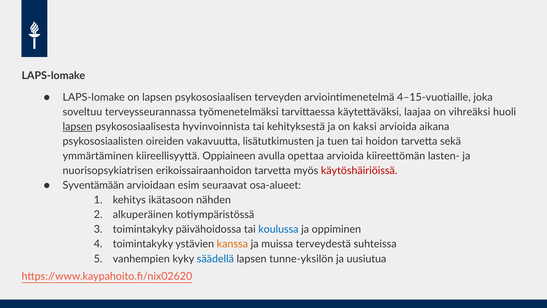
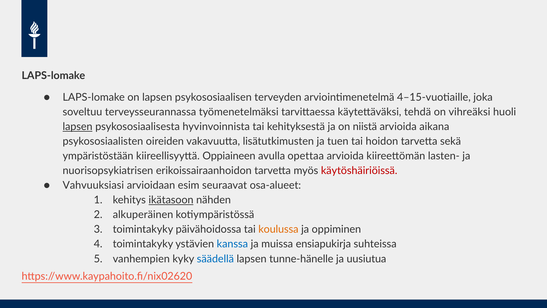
laajaa: laajaa -> tehdä
kaksi: kaksi -> niistä
ymmärtäminen: ymmärtäminen -> ympäristöstään
Syventämään: Syventämään -> Vahvuuksiasi
ikätasoon underline: none -> present
koulussa colour: blue -> orange
kanssa colour: orange -> blue
terveydestä: terveydestä -> ensiapukirja
tunne-yksilön: tunne-yksilön -> tunne-hänelle
